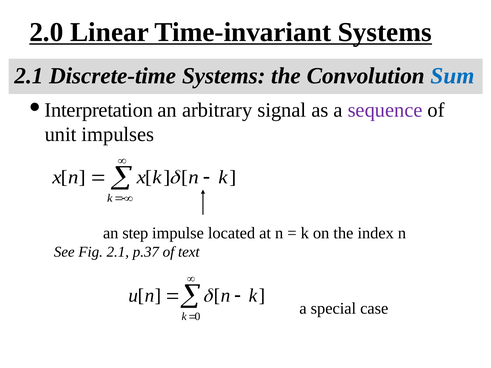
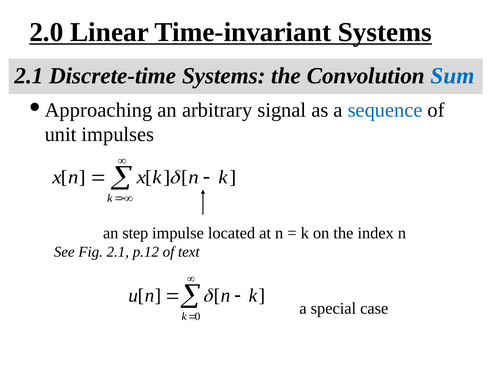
Interpretation: Interpretation -> Approaching
sequence colour: purple -> blue
p.37: p.37 -> p.12
